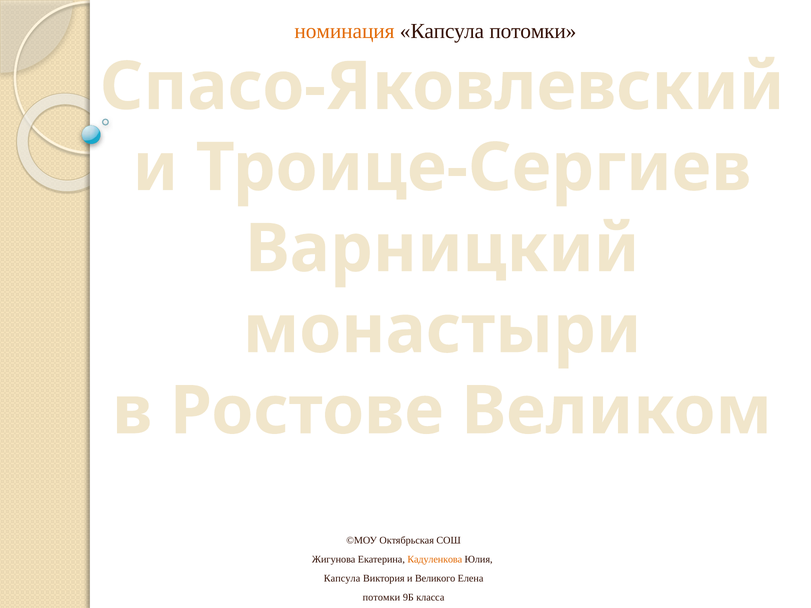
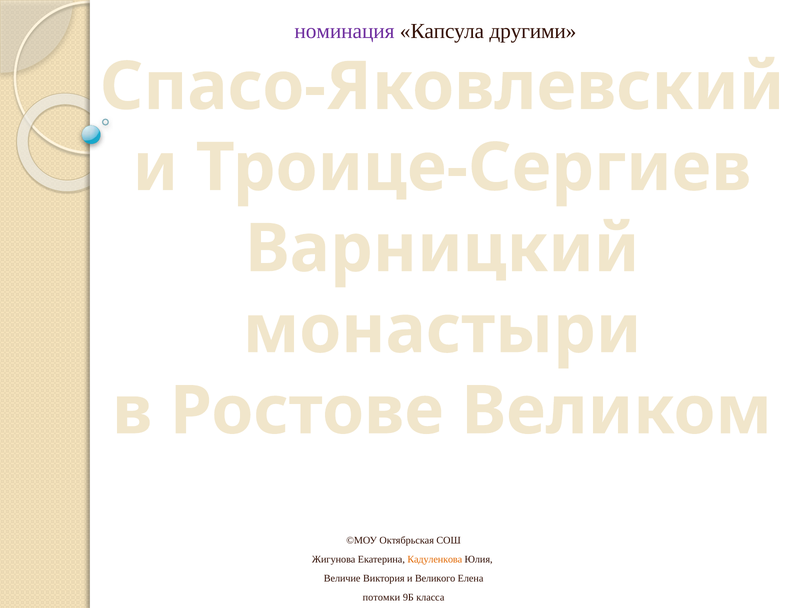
номинация colour: orange -> purple
Капсула потомки: потомки -> другими
Капсула at (342, 579): Капсула -> Величие
